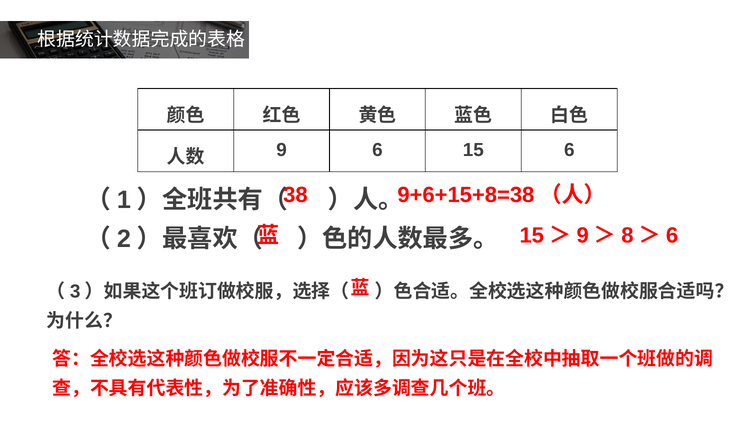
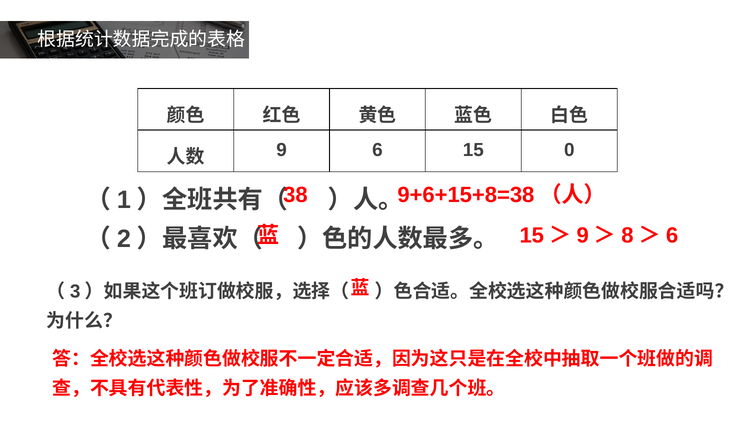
15 6: 6 -> 0
